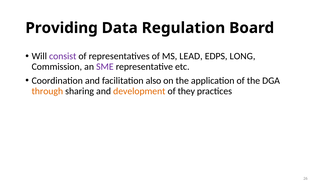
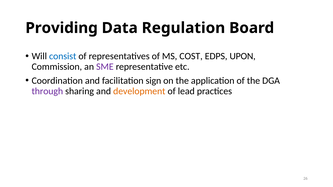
consist colour: purple -> blue
LEAD: LEAD -> COST
LONG: LONG -> UPON
also: also -> sign
through colour: orange -> purple
they: they -> lead
